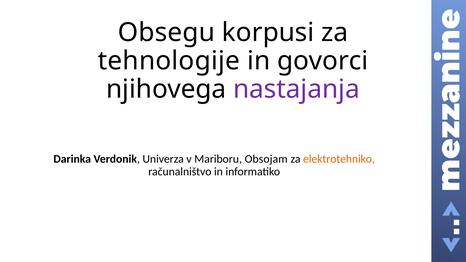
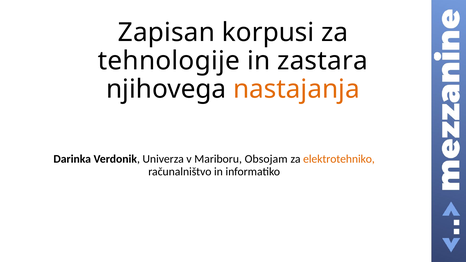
Obsegu: Obsegu -> Zapisan
govorci: govorci -> zastara
nastajanja colour: purple -> orange
